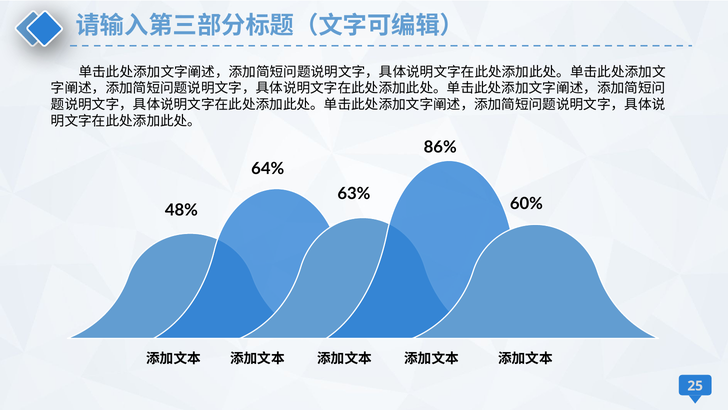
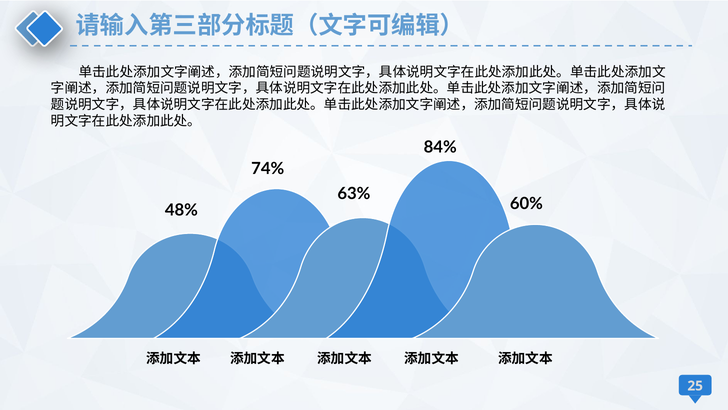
86%: 86% -> 84%
64%: 64% -> 74%
